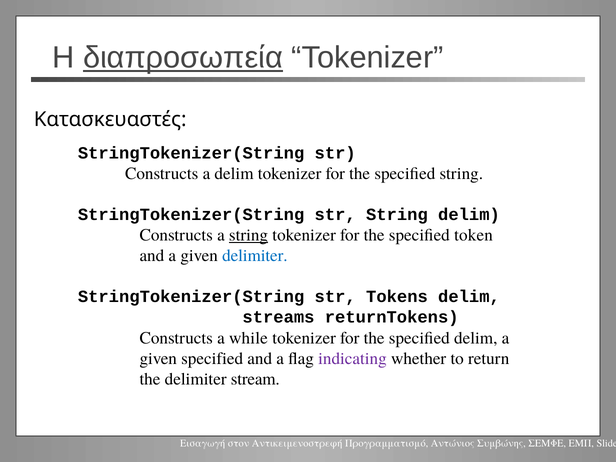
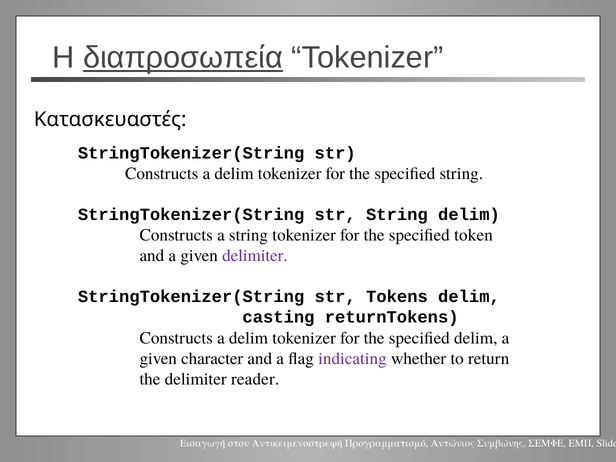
string at (249, 235) underline: present -> none
delimiter at (255, 256) colour: blue -> purple
streams: streams -> casting
while at (248, 338): while -> delim
given specified: specified -> character
stream: stream -> reader
